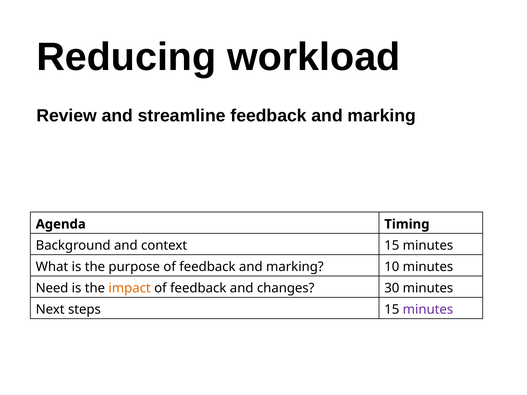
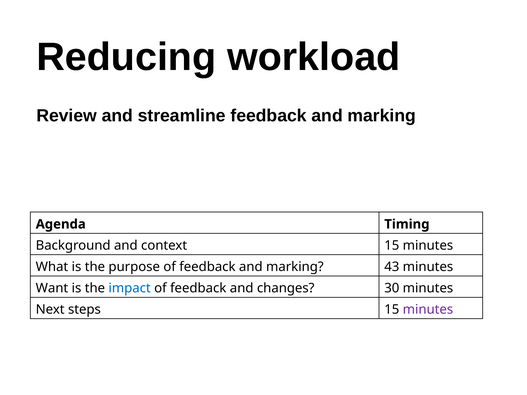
10: 10 -> 43
Need: Need -> Want
impact colour: orange -> blue
